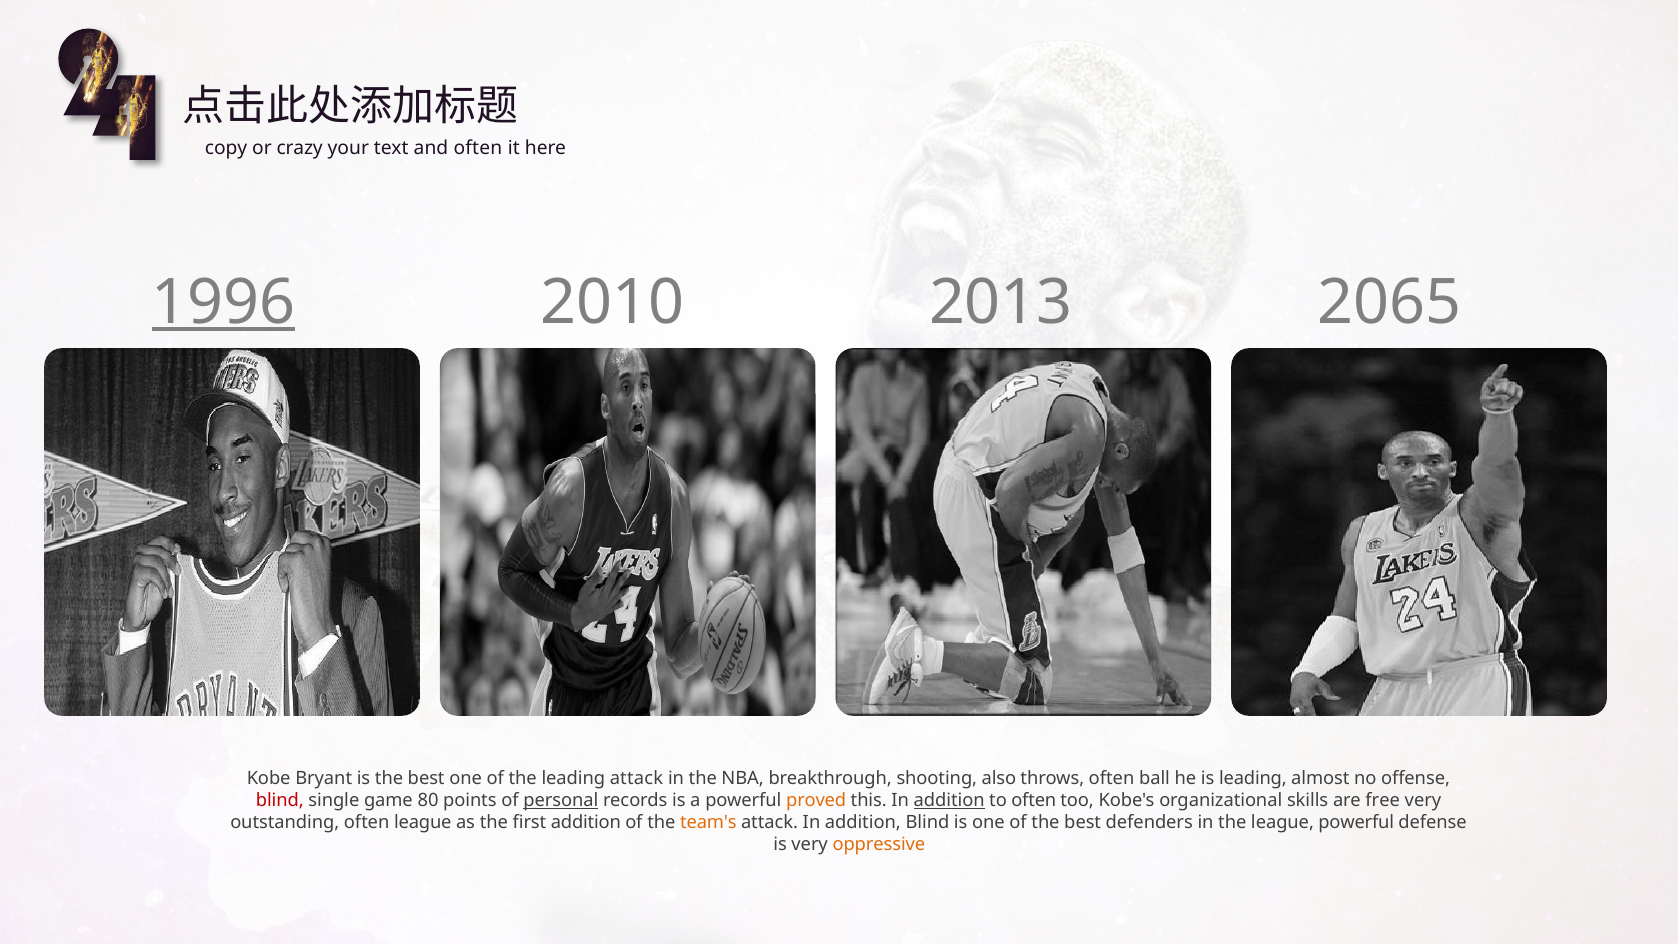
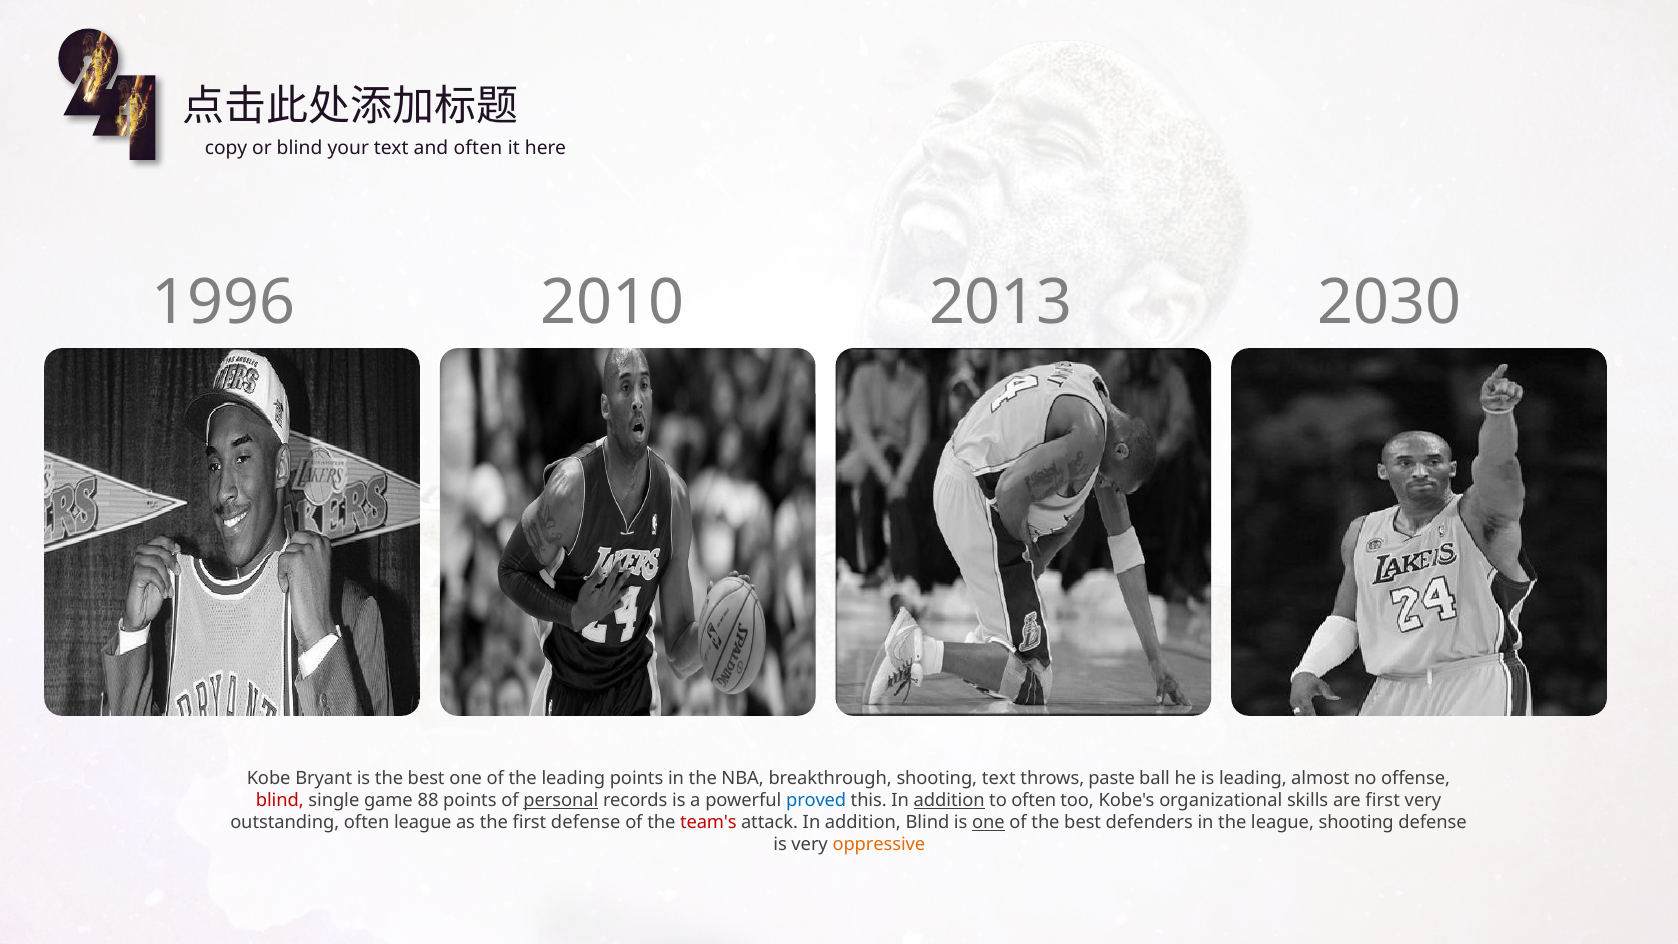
or crazy: crazy -> blind
1996 underline: present -> none
2065: 2065 -> 2030
leading attack: attack -> points
shooting also: also -> text
throws often: often -> paste
80: 80 -> 88
proved colour: orange -> blue
are free: free -> first
first addition: addition -> defense
team's colour: orange -> red
one at (988, 823) underline: none -> present
league powerful: powerful -> shooting
